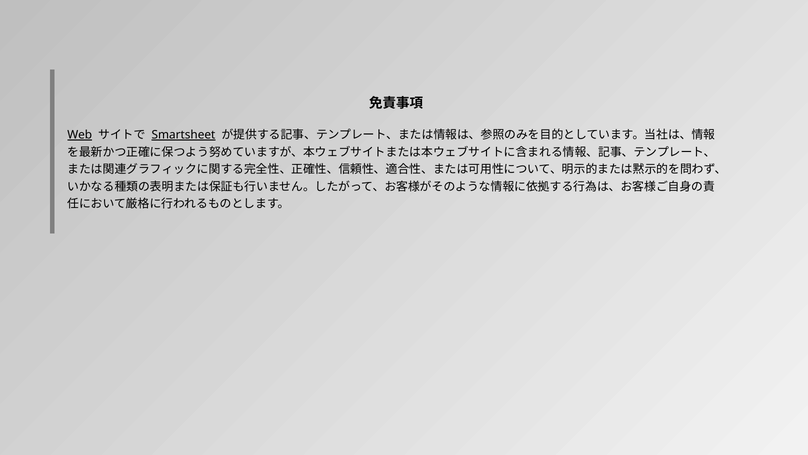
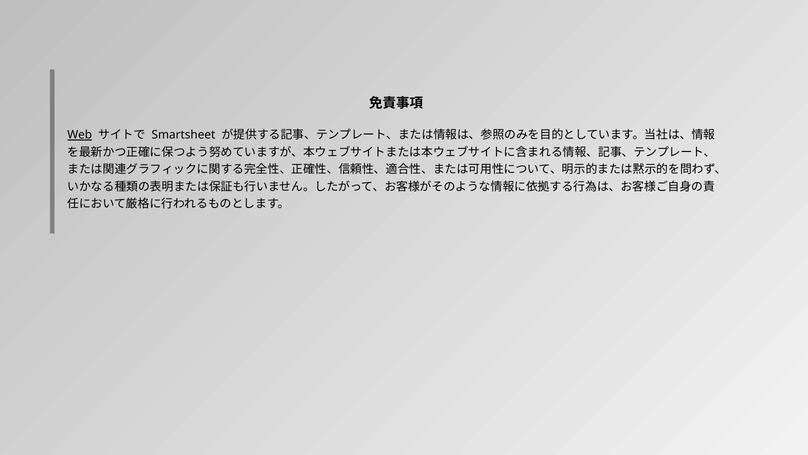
Smartsheet underline: present -> none
